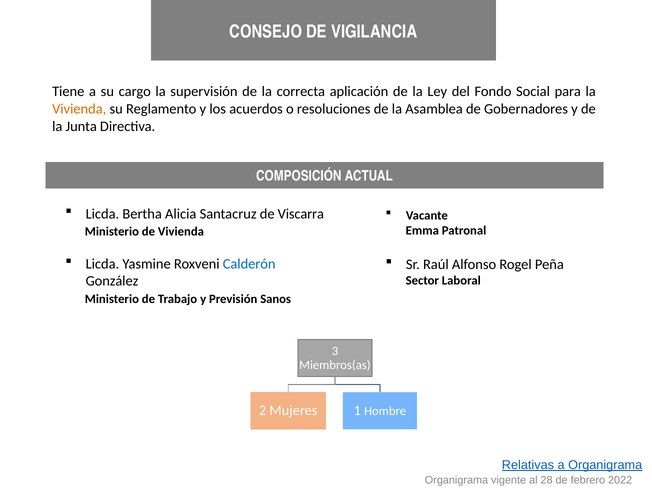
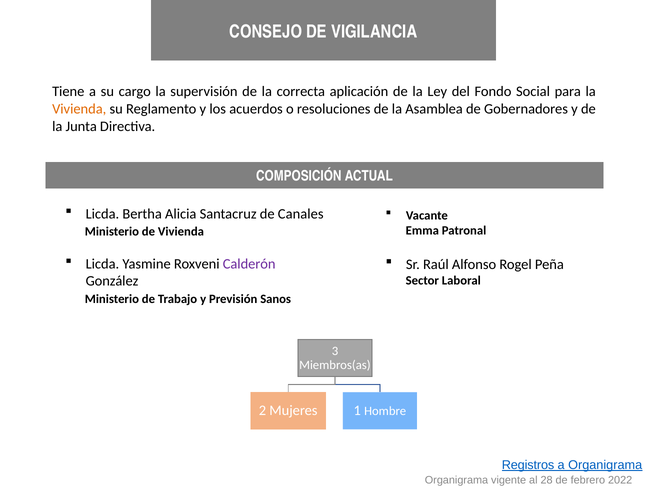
Viscarra: Viscarra -> Canales
Calderón colour: blue -> purple
Relativas: Relativas -> Registros
